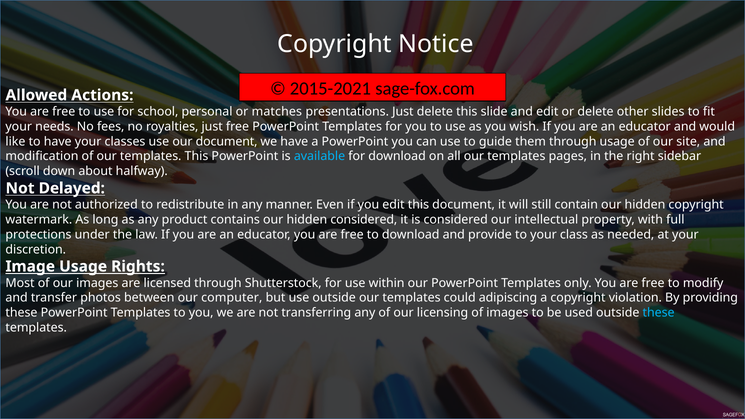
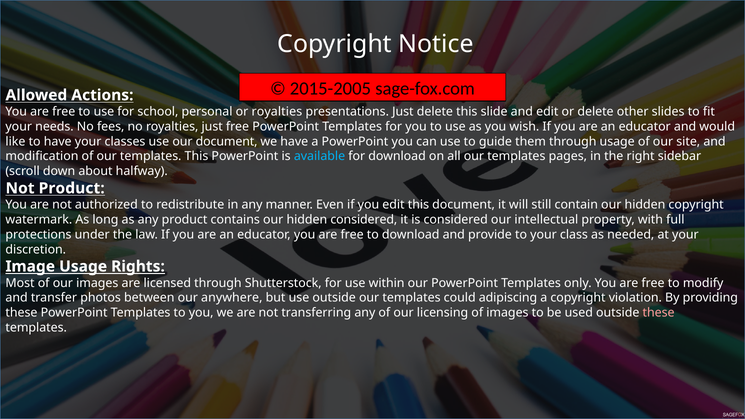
2015-2021: 2015-2021 -> 2015-2005
or matches: matches -> royalties
Not Delayed: Delayed -> Product
computer: computer -> anywhere
these at (659, 313) colour: light blue -> pink
